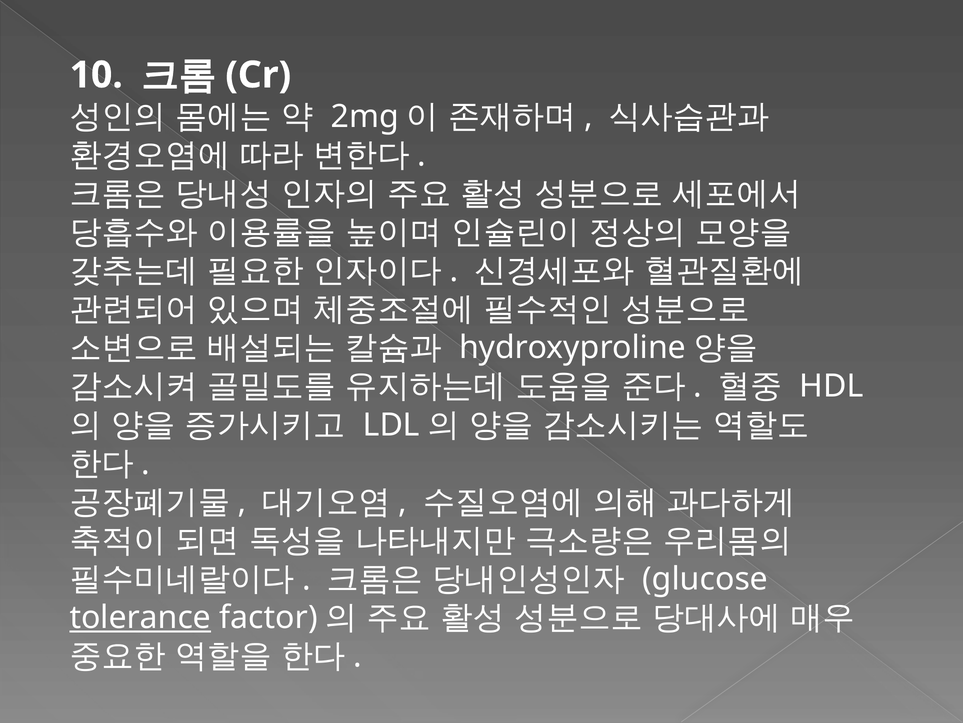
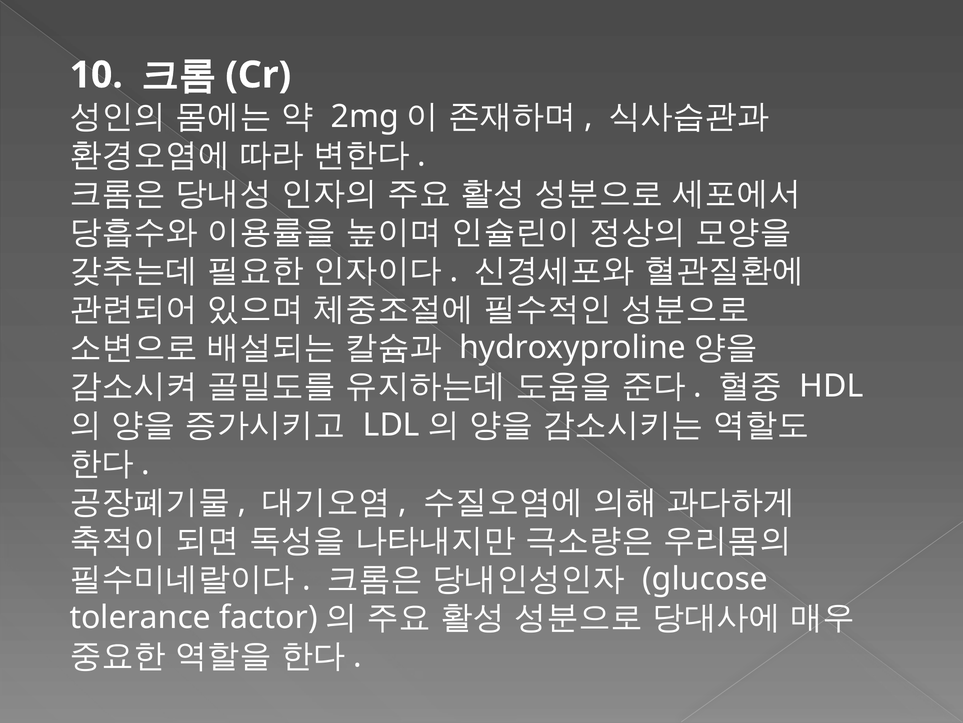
tolerance underline: present -> none
